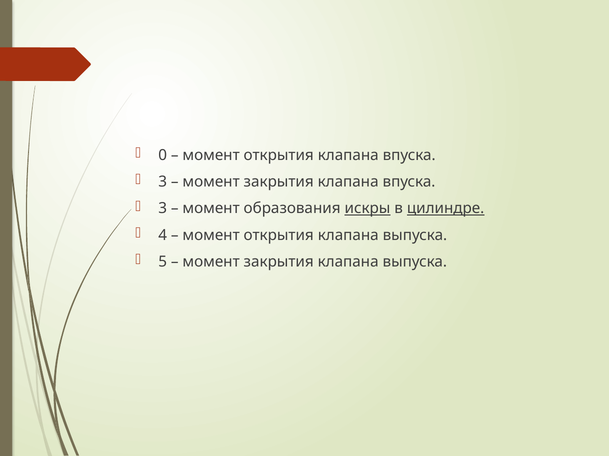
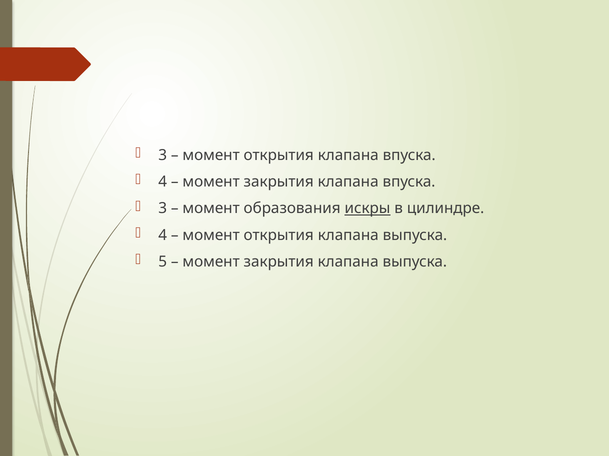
0 at (163, 155): 0 -> 3
3 at (163, 182): 3 -> 4
цилиндре underline: present -> none
